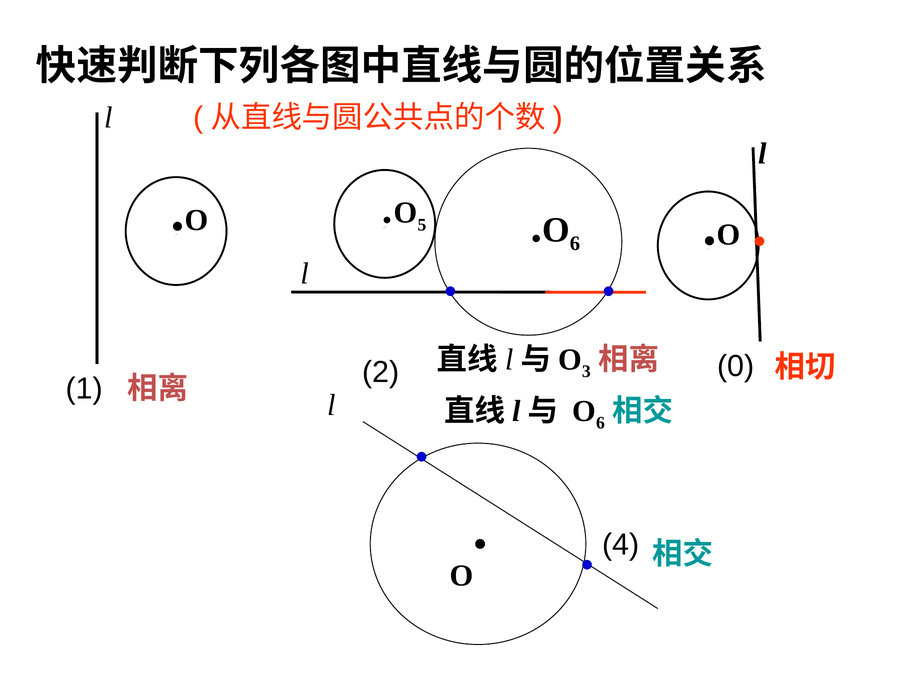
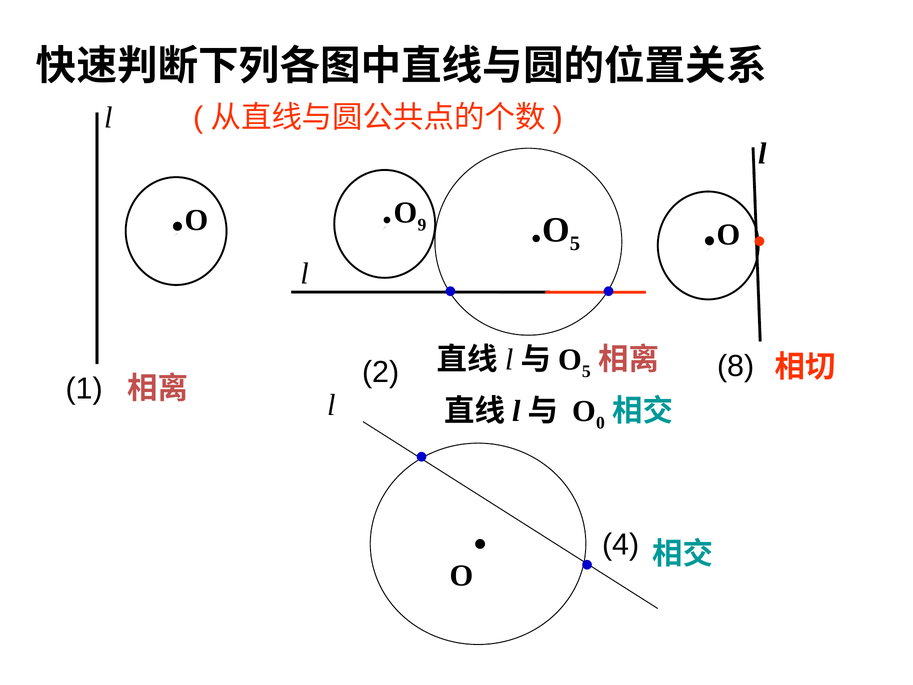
5: 5 -> 9
6 at (575, 244): 6 -> 5
3 at (586, 371): 3 -> 5
0: 0 -> 8
6 at (600, 423): 6 -> 0
